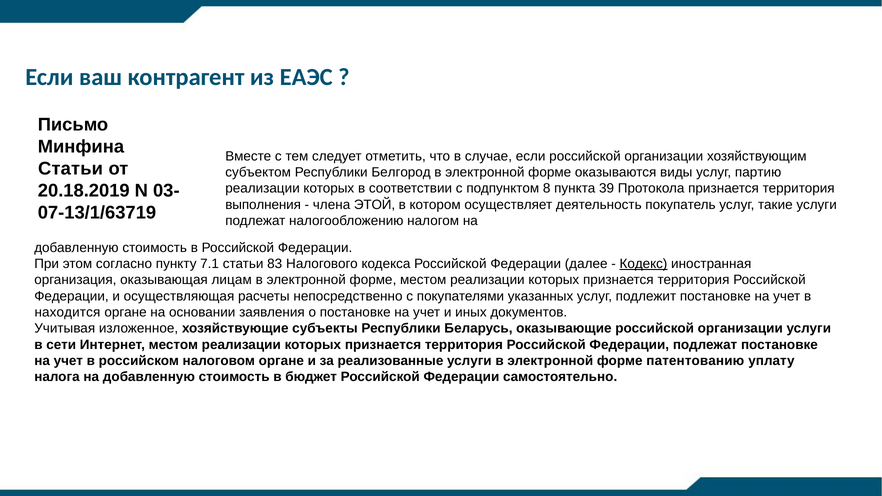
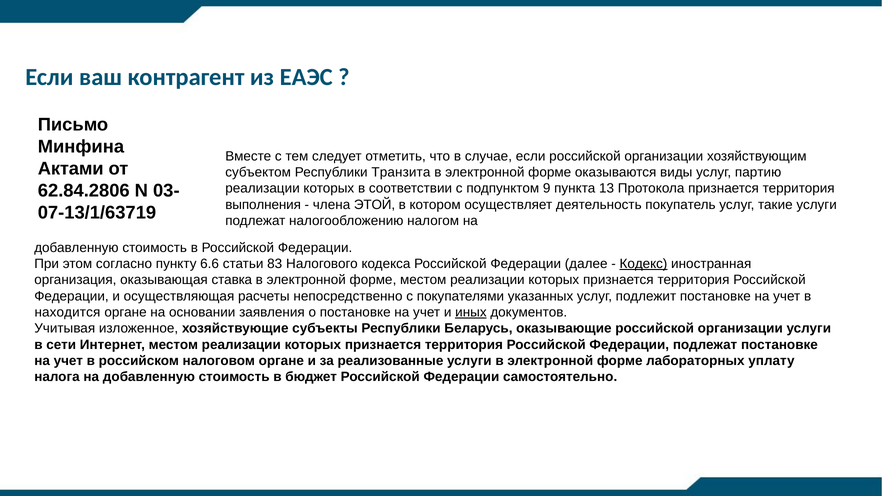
Статьи at (71, 169): Статьи -> Актами
Белгород: Белгород -> Транзита
8: 8 -> 9
39: 39 -> 13
20.18.2019: 20.18.2019 -> 62.84.2806
7.1: 7.1 -> 6.6
лицам: лицам -> ставка
иных underline: none -> present
патентованию: патентованию -> лабораторных
